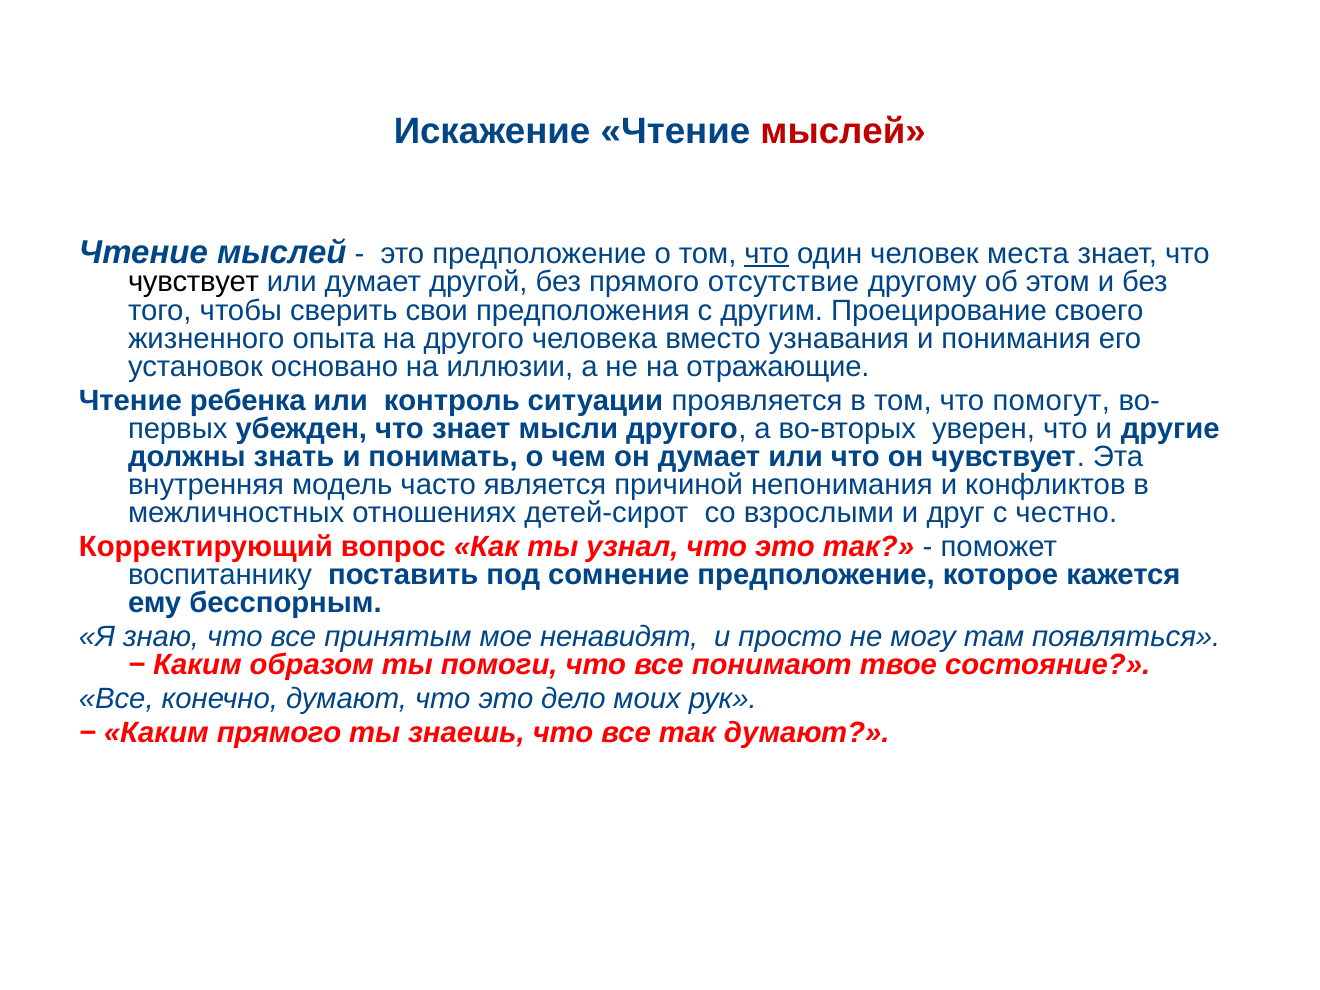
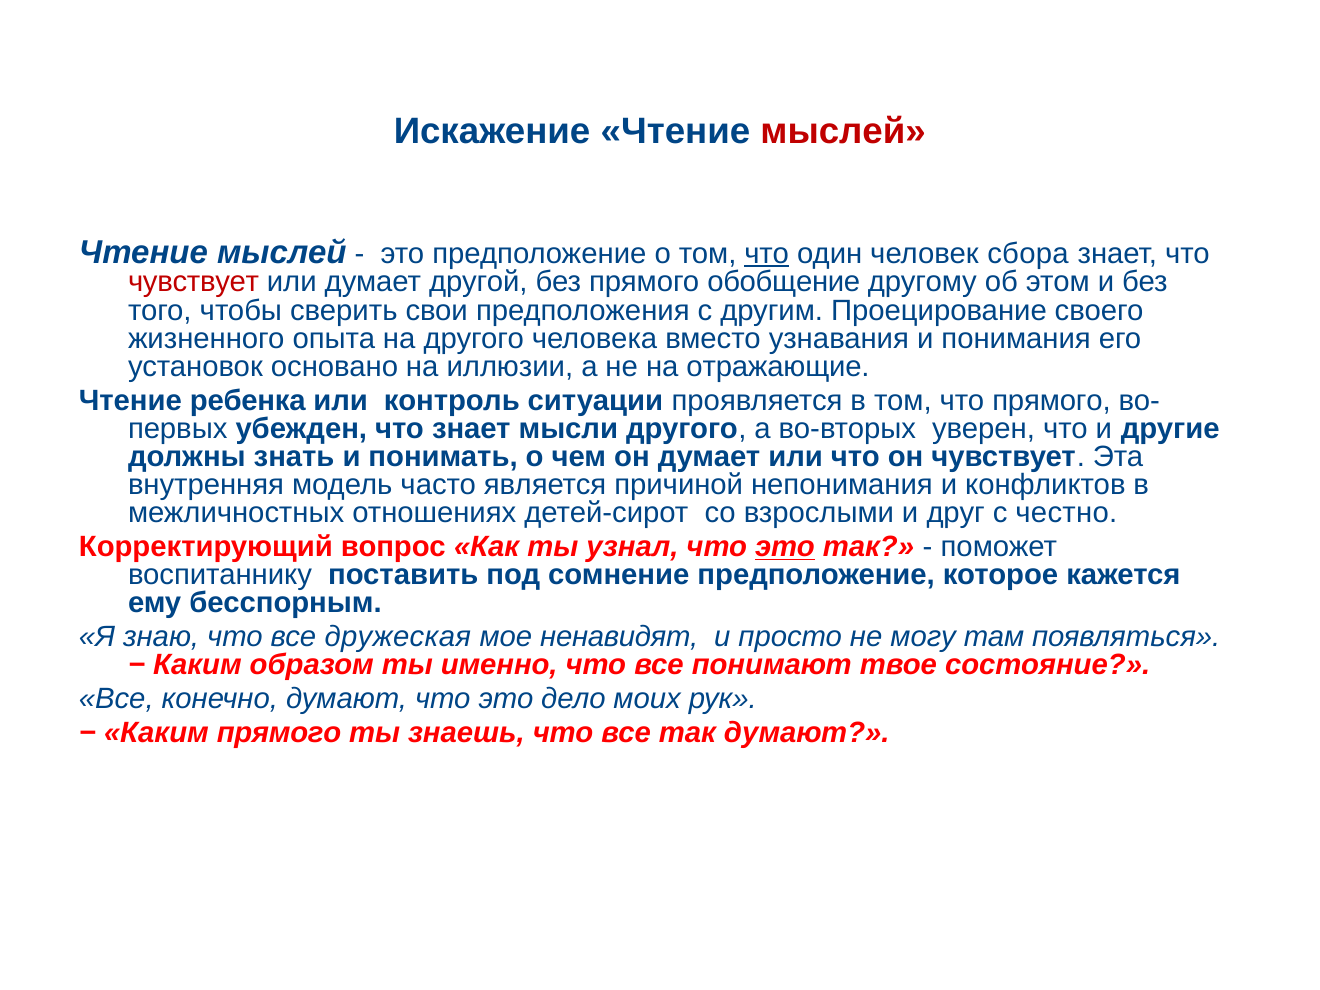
места: места -> сбора
чувствует at (194, 282) colour: black -> red
отсутствие: отсутствие -> обобщение
что помогут: помогут -> прямого
это at (785, 547) underline: none -> present
принятым: принятым -> дружеская
помоги: помоги -> именно
